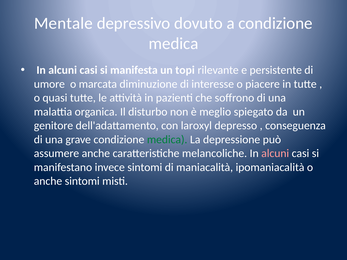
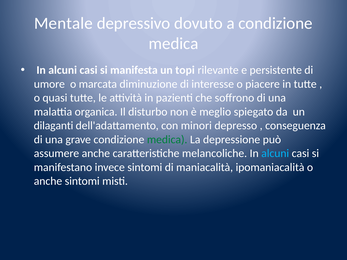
genitore: genitore -> dilaganti
laroxyl: laroxyl -> minori
alcuni at (275, 153) colour: pink -> light blue
